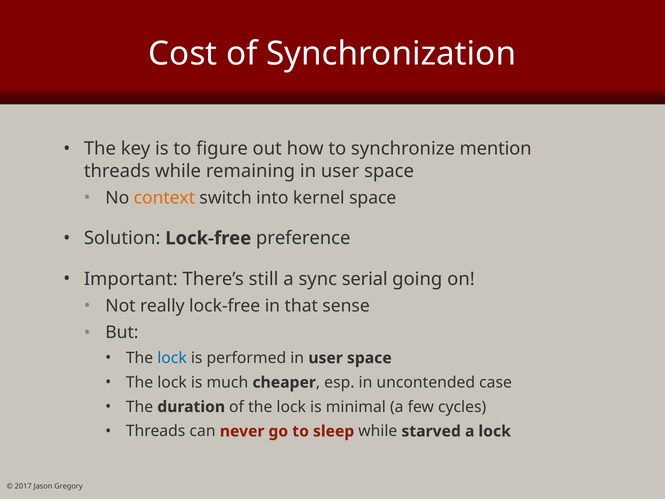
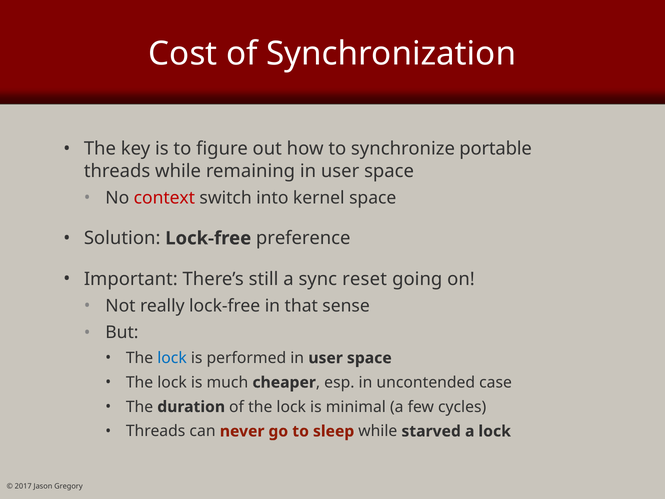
mention: mention -> portable
context colour: orange -> red
serial: serial -> reset
